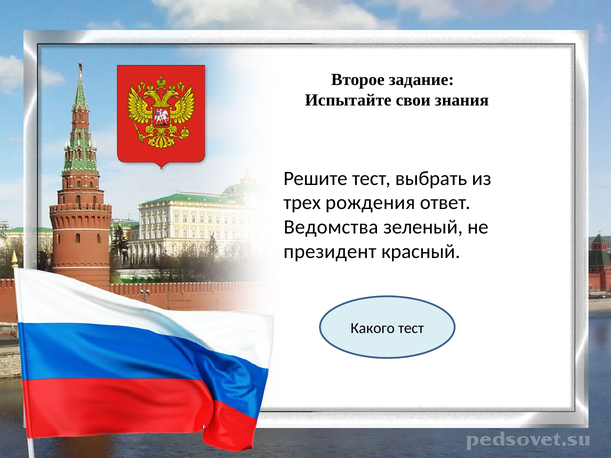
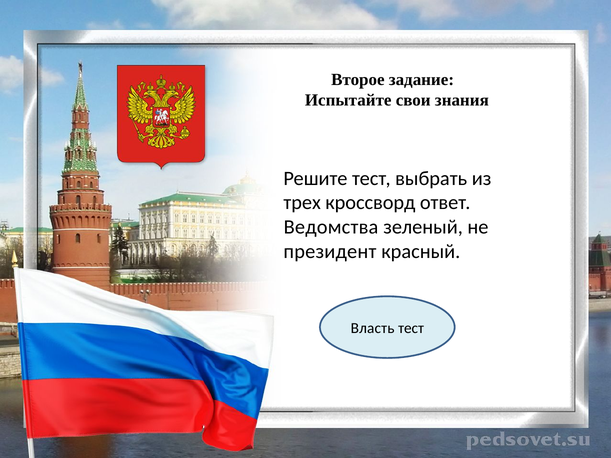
рождения: рождения -> кроссворд
Какого: Какого -> Власть
